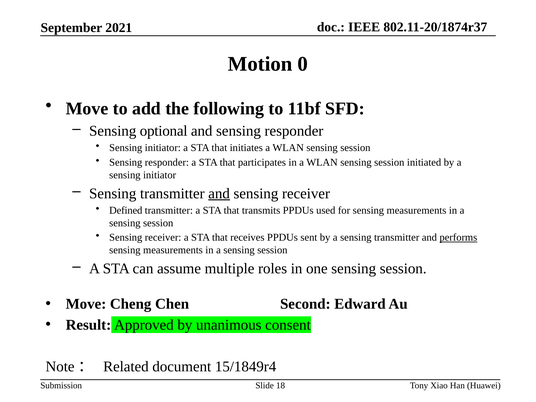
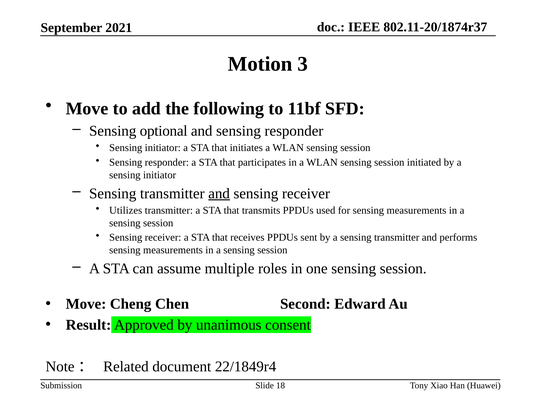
0: 0 -> 3
Defined: Defined -> Utilizes
performs underline: present -> none
15/1849r4: 15/1849r4 -> 22/1849r4
